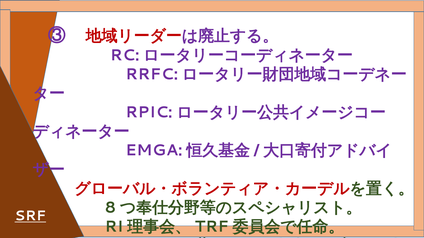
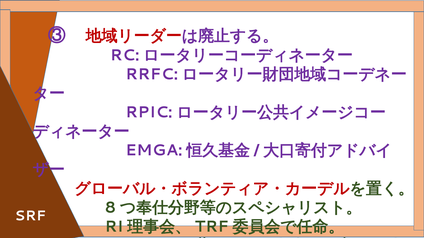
SRF underline: present -> none
